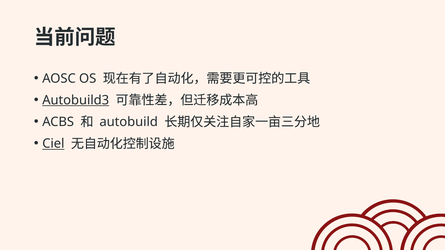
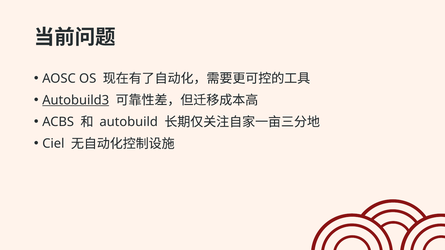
Ciel underline: present -> none
